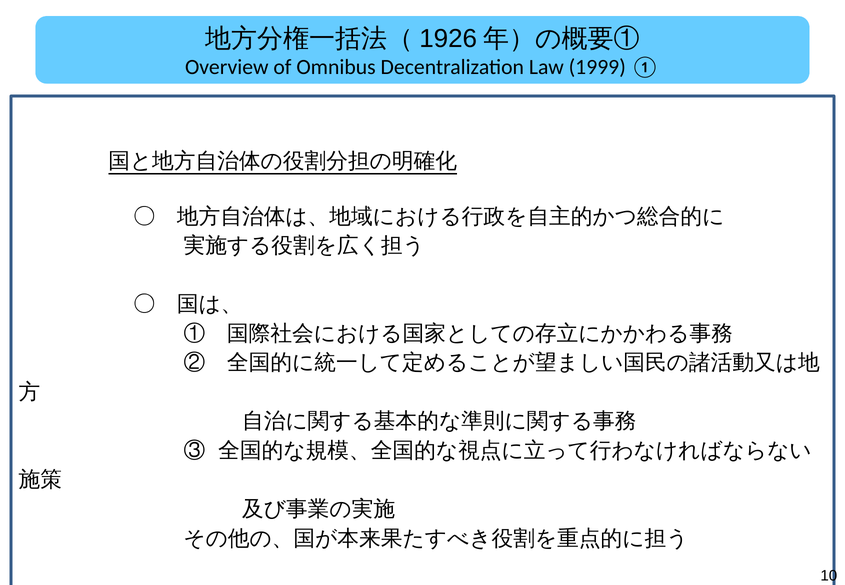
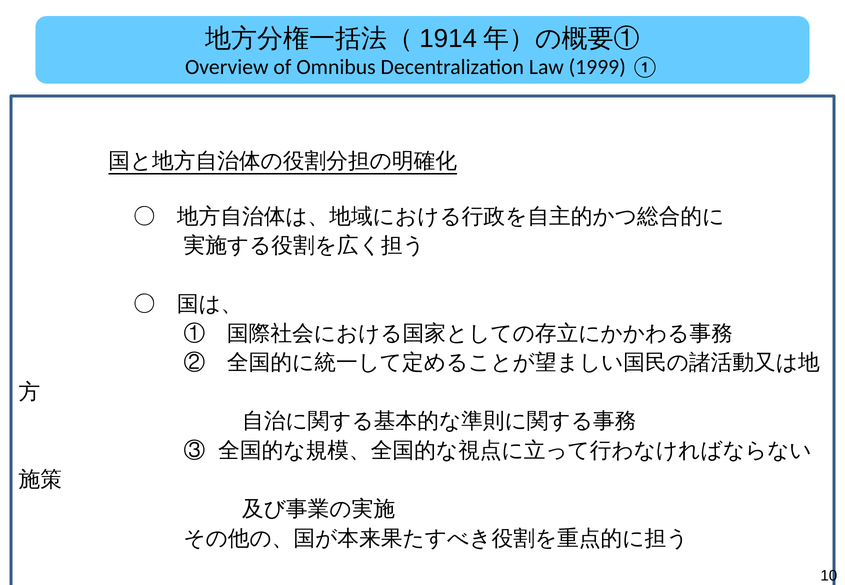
1926: 1926 -> 1914
